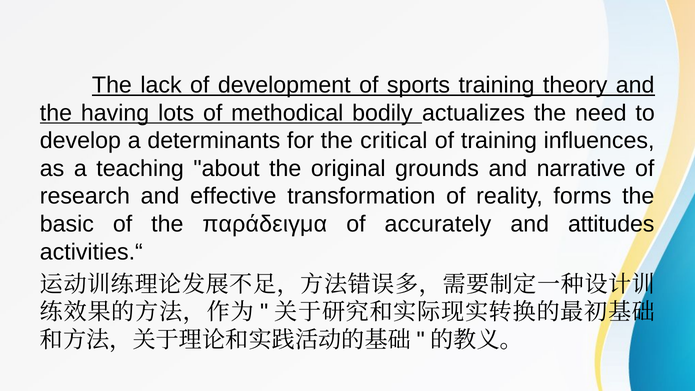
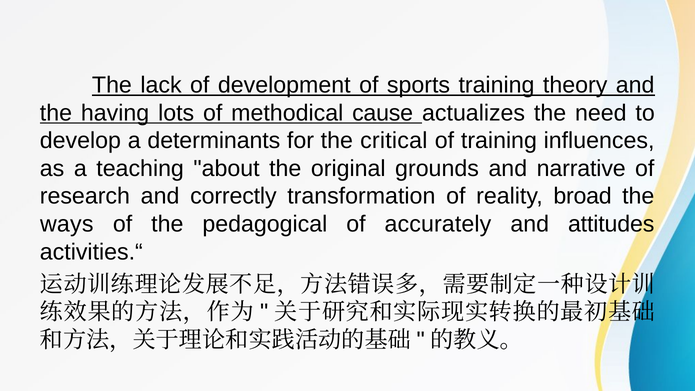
bodily: bodily -> cause
effective: effective -> correctly
forms: forms -> broad
basic: basic -> ways
παράδειγμα: παράδειγμα -> pedagogical
